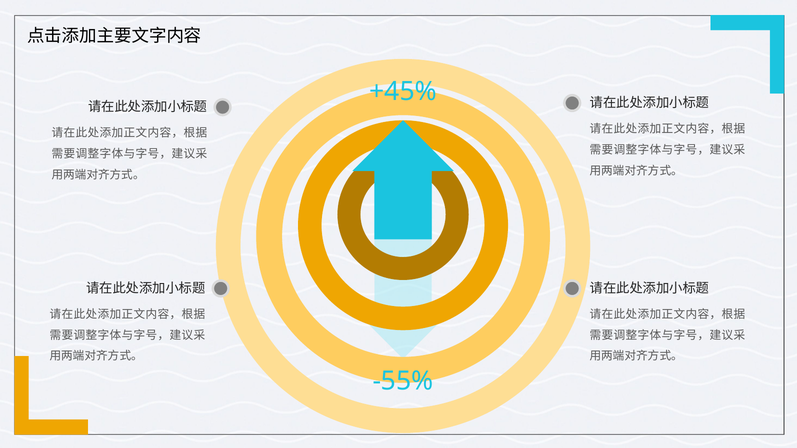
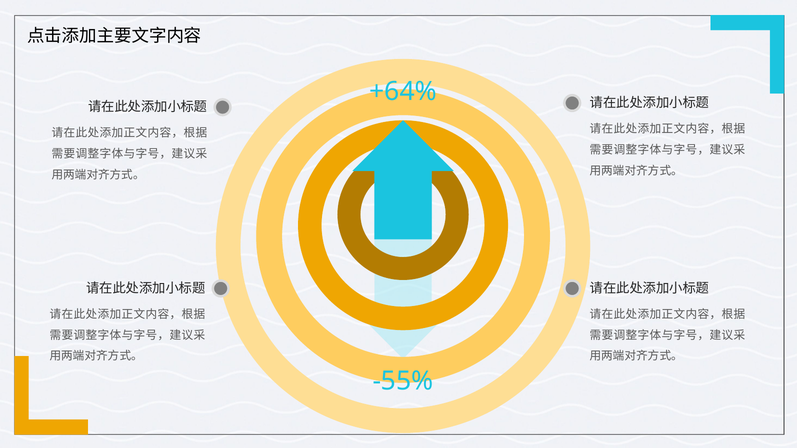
+45%: +45% -> +64%
